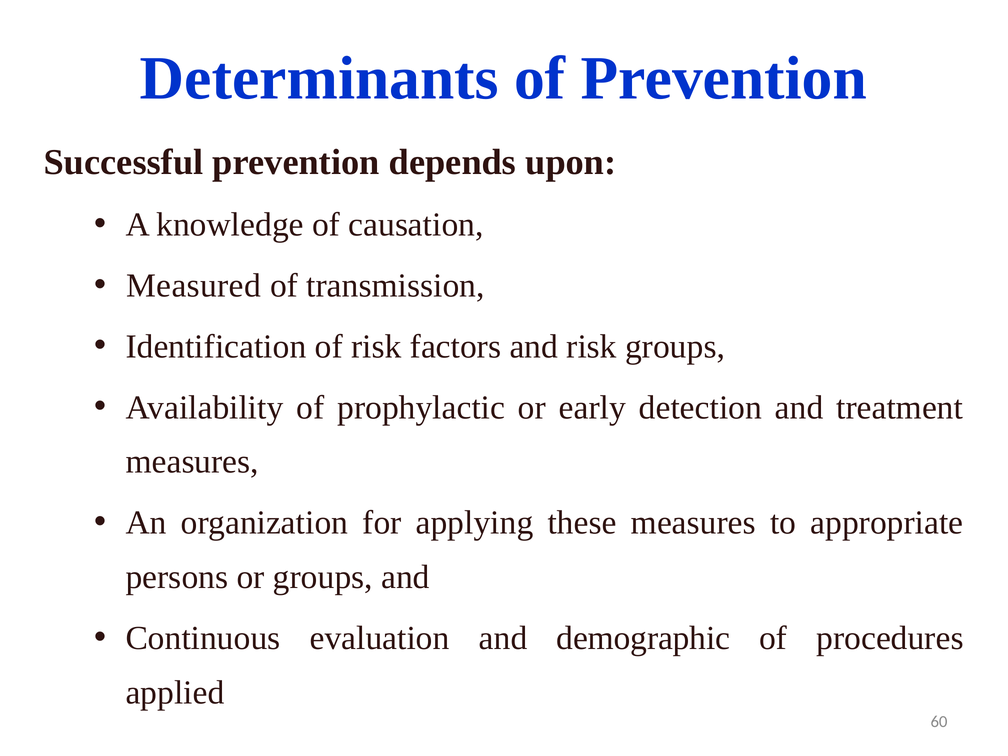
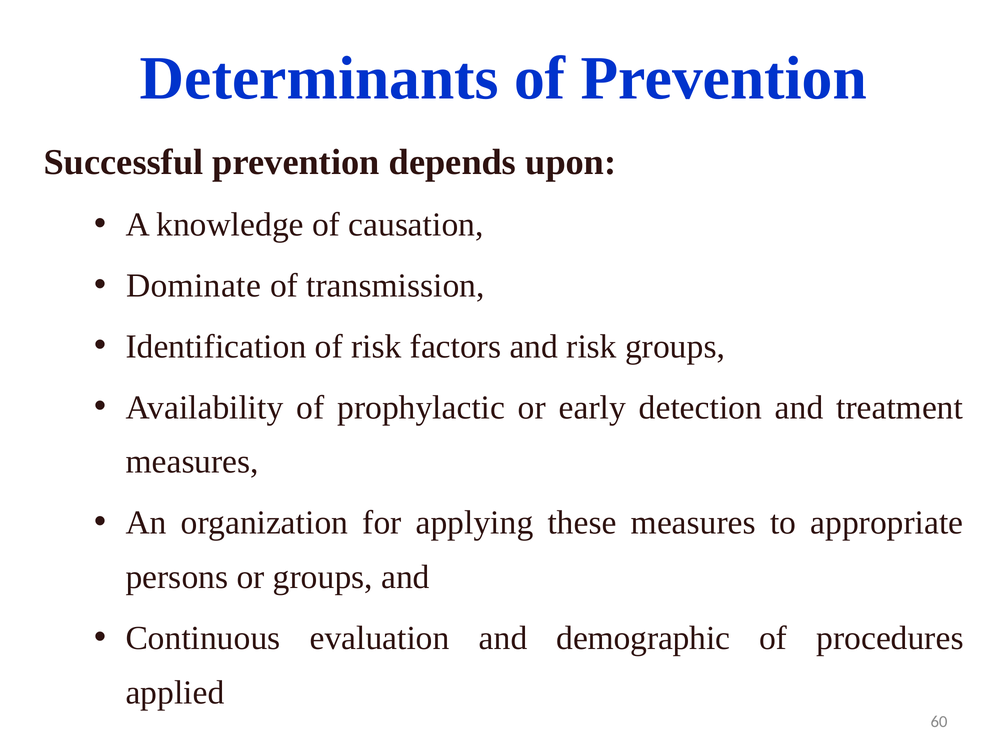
Measured: Measured -> Dominate
